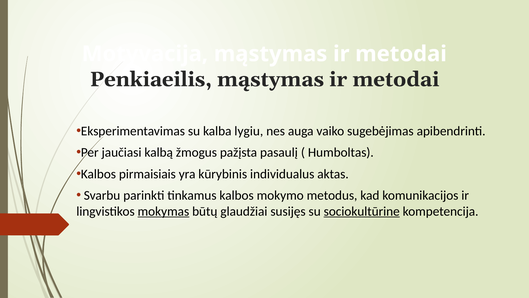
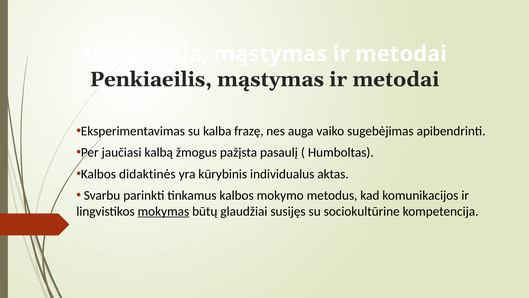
lygiu: lygiu -> frazę
pirmaisiais: pirmaisiais -> didaktinės
sociokultūrine underline: present -> none
